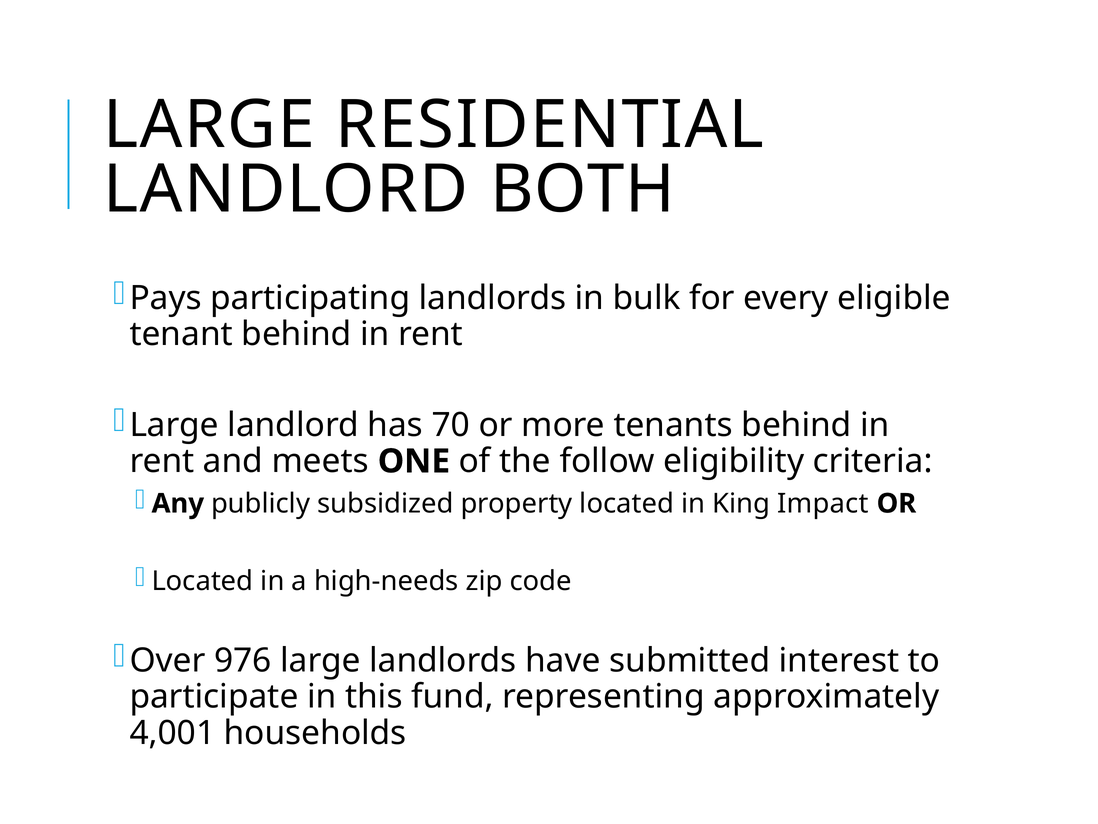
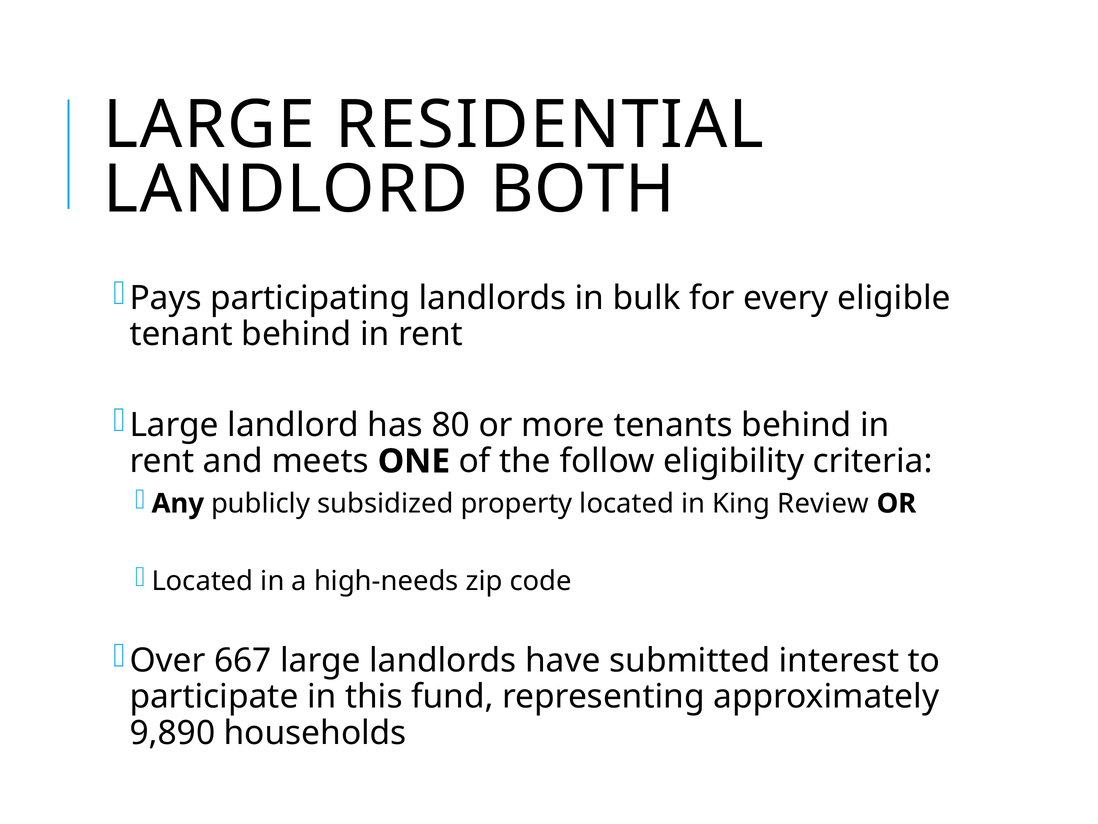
70: 70 -> 80
Impact: Impact -> Review
976: 976 -> 667
4,001: 4,001 -> 9,890
